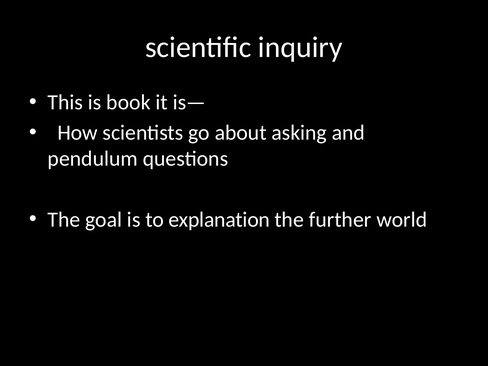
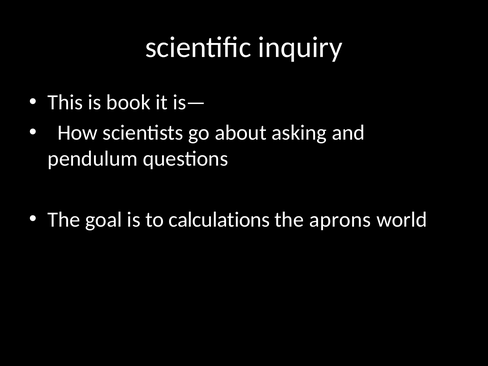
explanation: explanation -> calculations
further: further -> aprons
